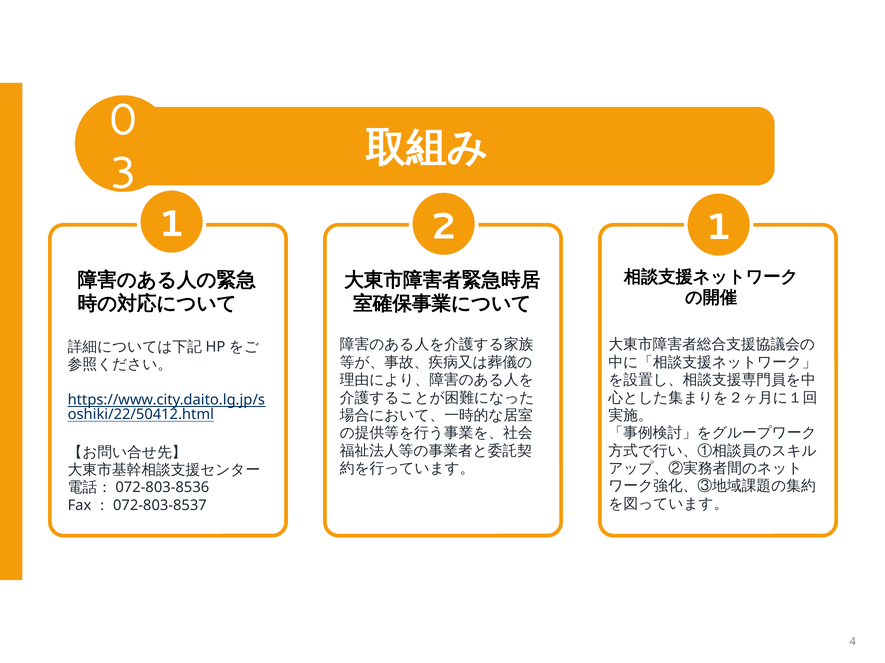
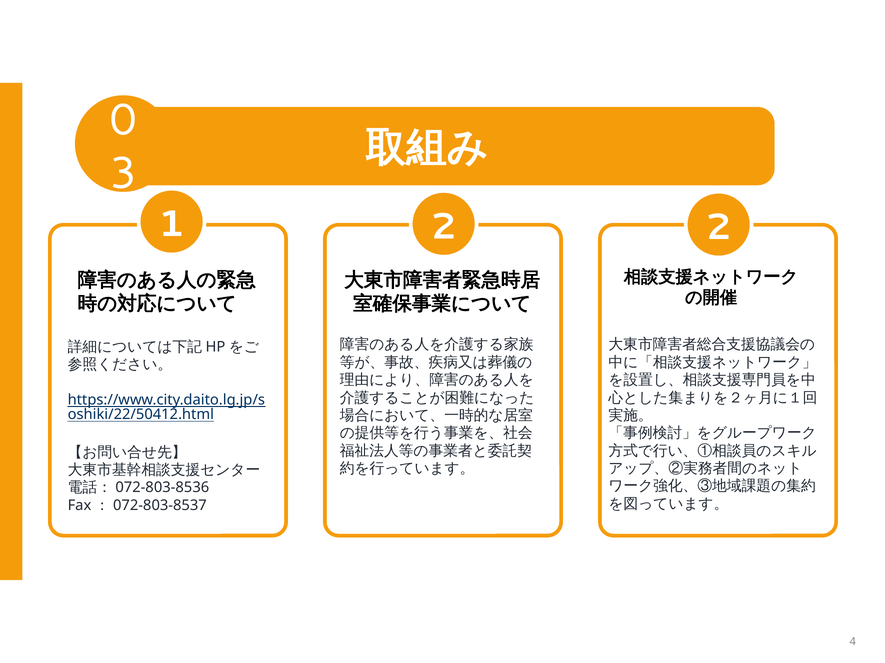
2 1: 1 -> 2
